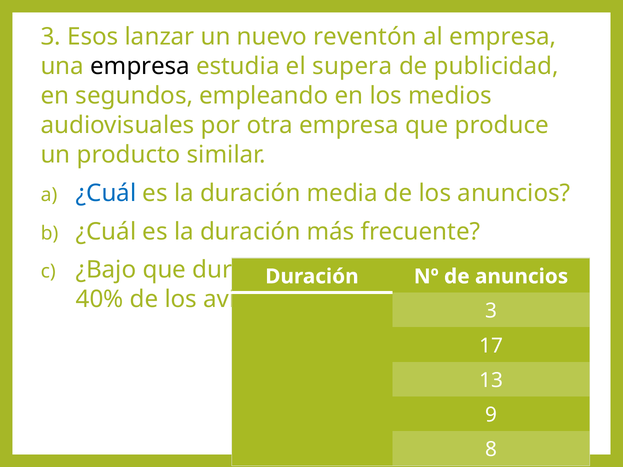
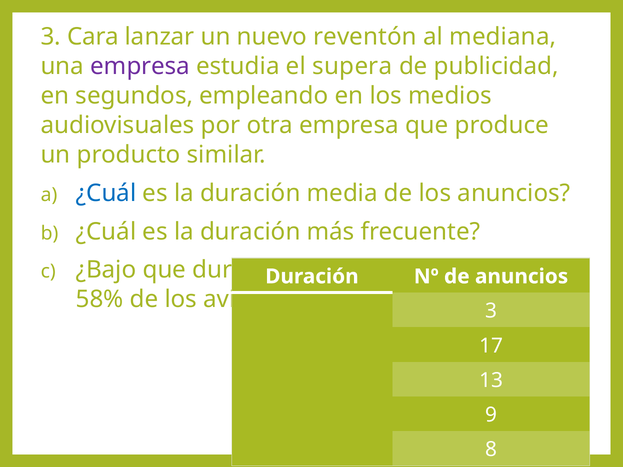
Esos: Esos -> Cara
al empresa: empresa -> mediana
empresa at (140, 66) colour: black -> purple
40%: 40% -> 58%
